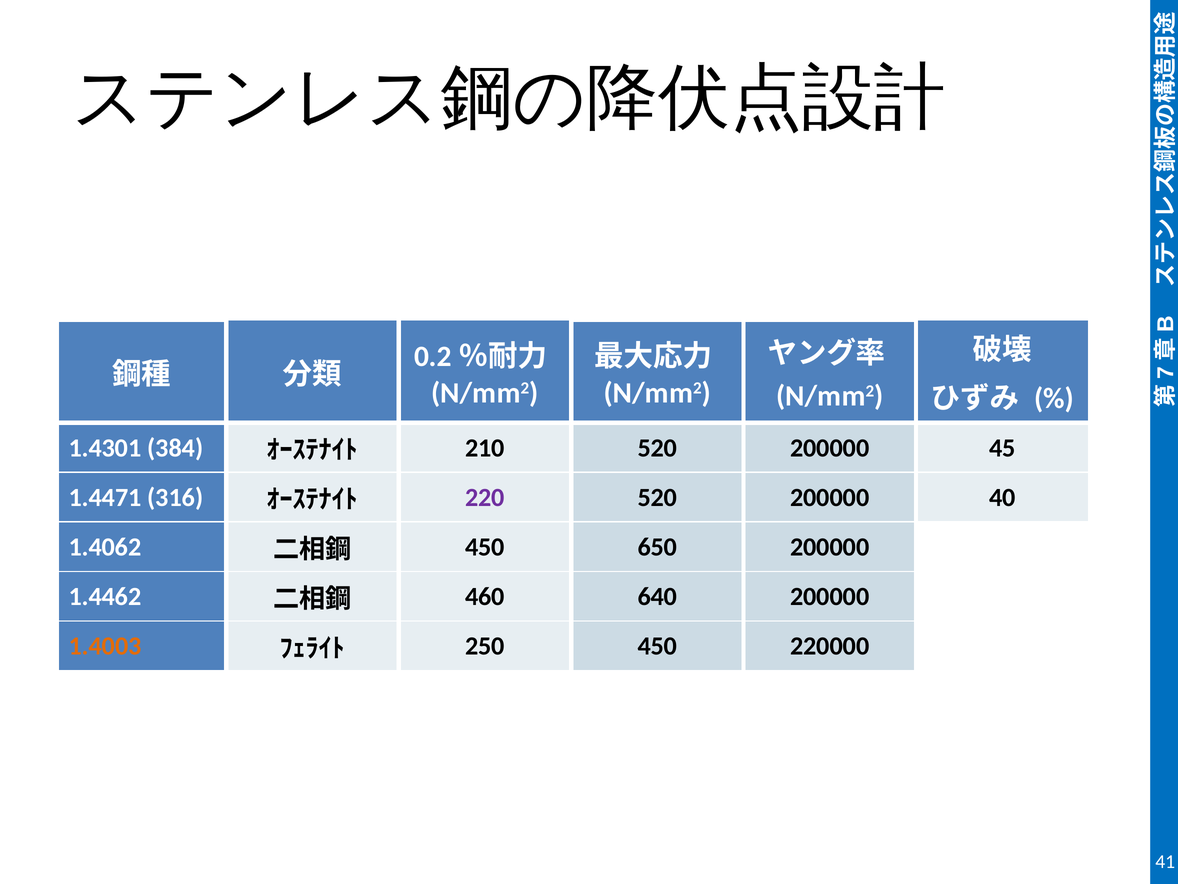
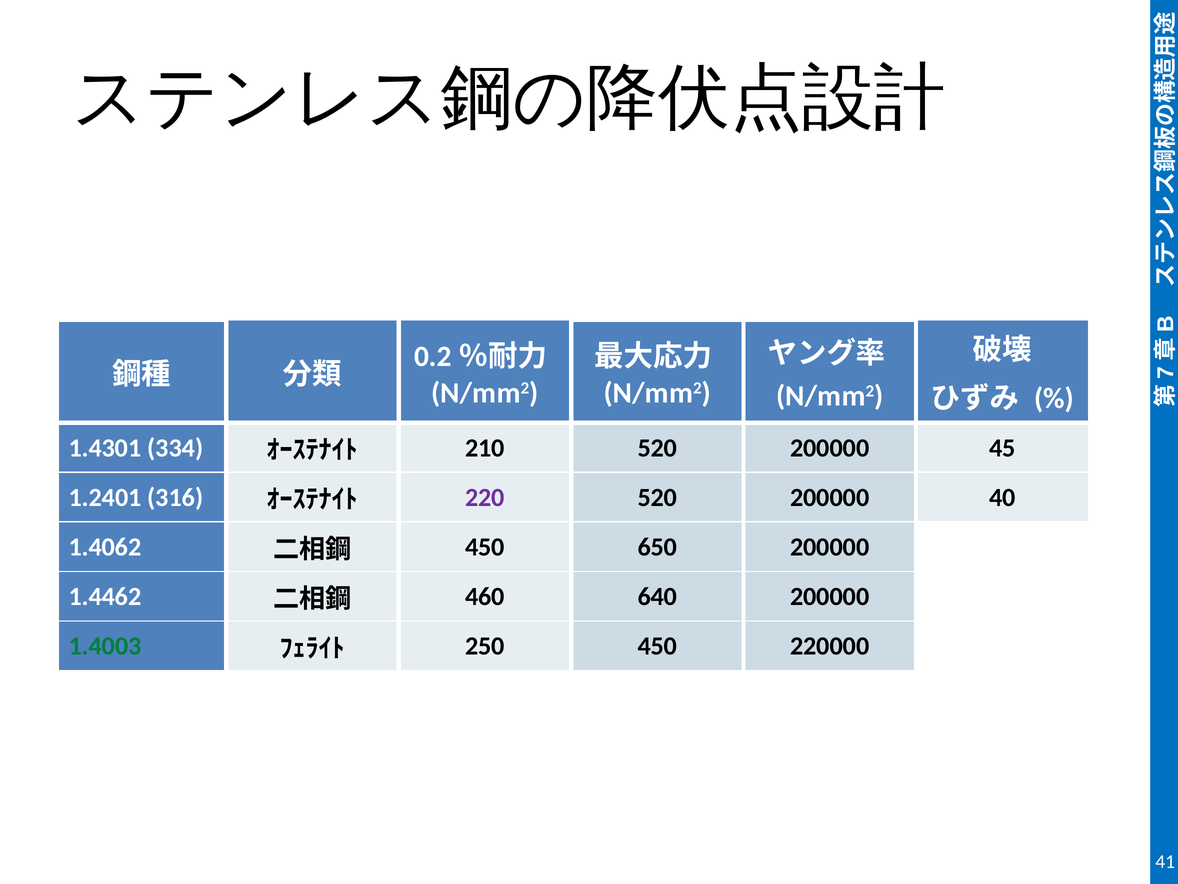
384: 384 -> 334
1.4471: 1.4471 -> 1.2401
1.4003 colour: orange -> green
